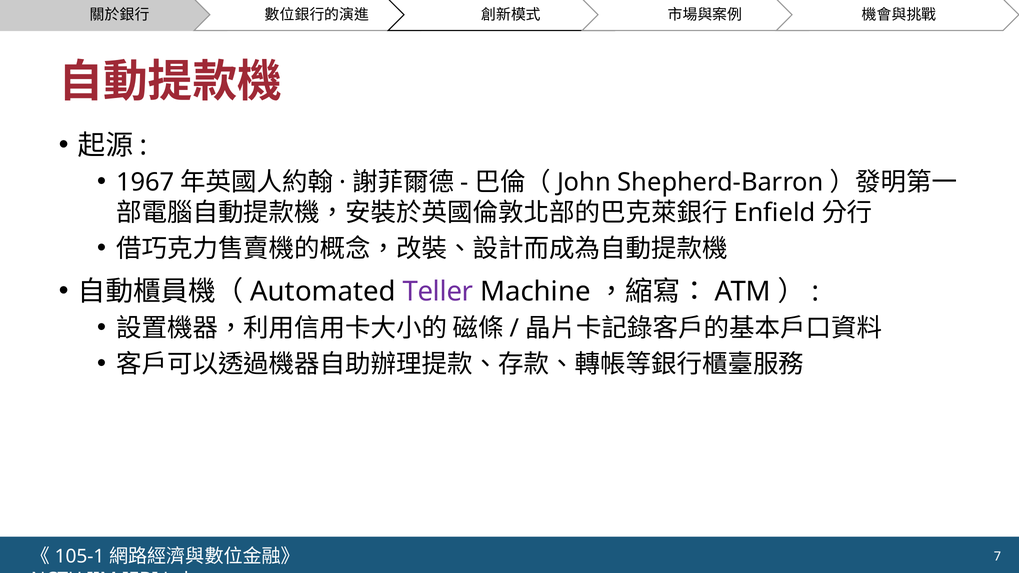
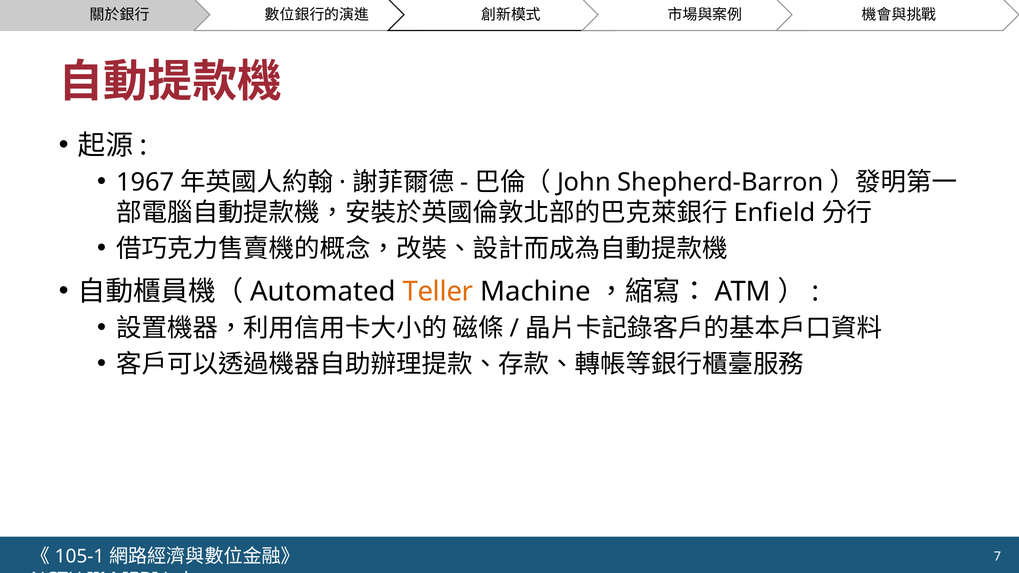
Teller colour: purple -> orange
